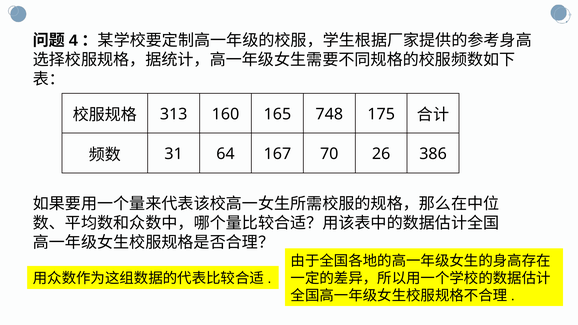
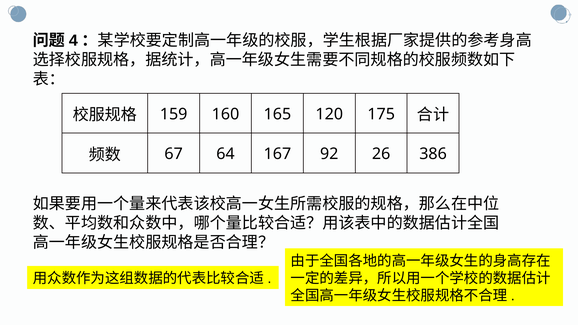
313: 313 -> 159
748: 748 -> 120
31: 31 -> 67
70: 70 -> 92
